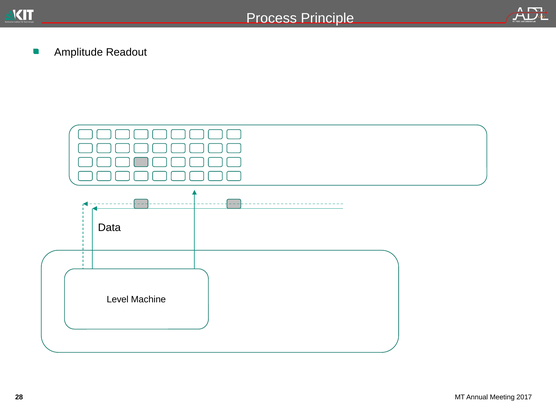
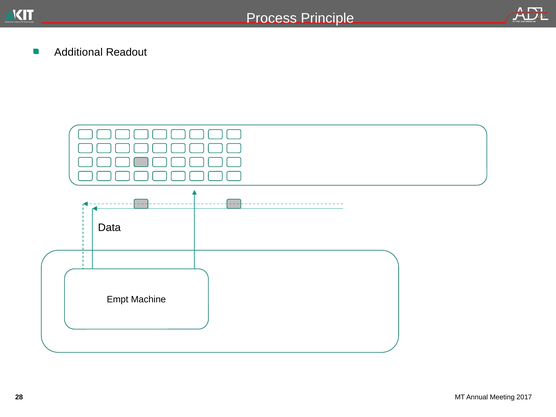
Amplitude: Amplitude -> Additional
Level: Level -> Empt
